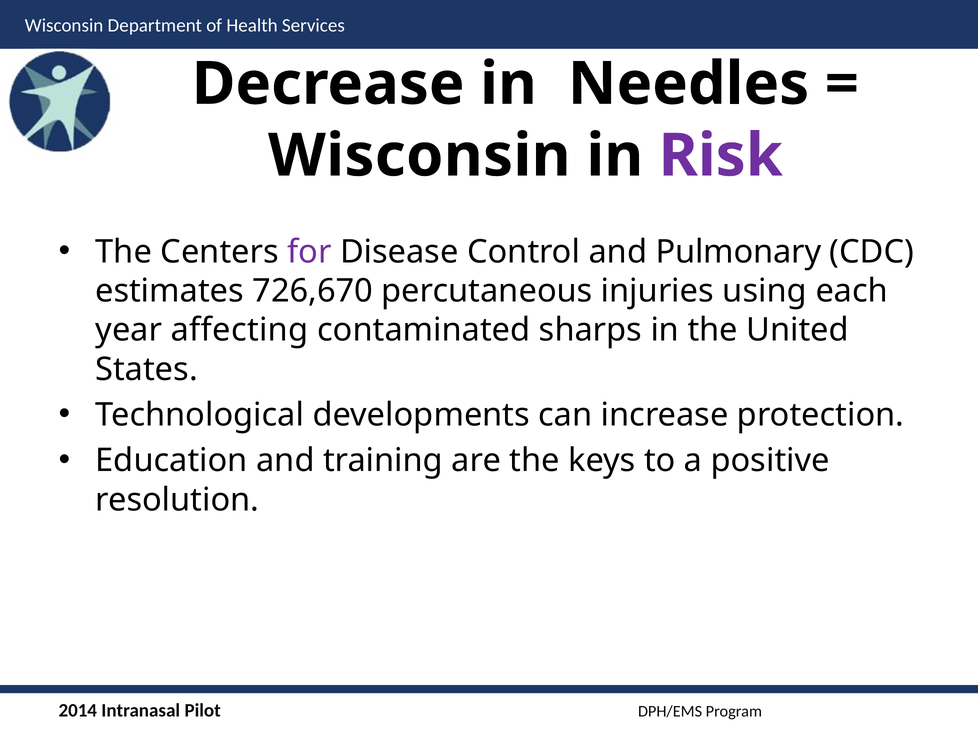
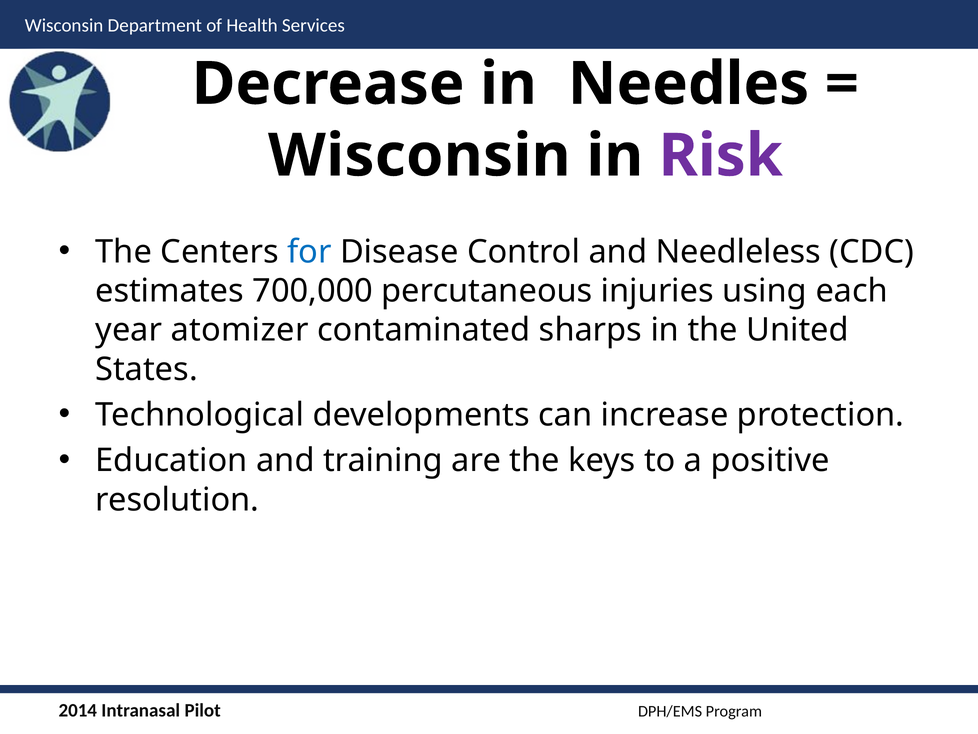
for colour: purple -> blue
Pulmonary: Pulmonary -> Needleless
726,670: 726,670 -> 700,000
affecting: affecting -> atomizer
